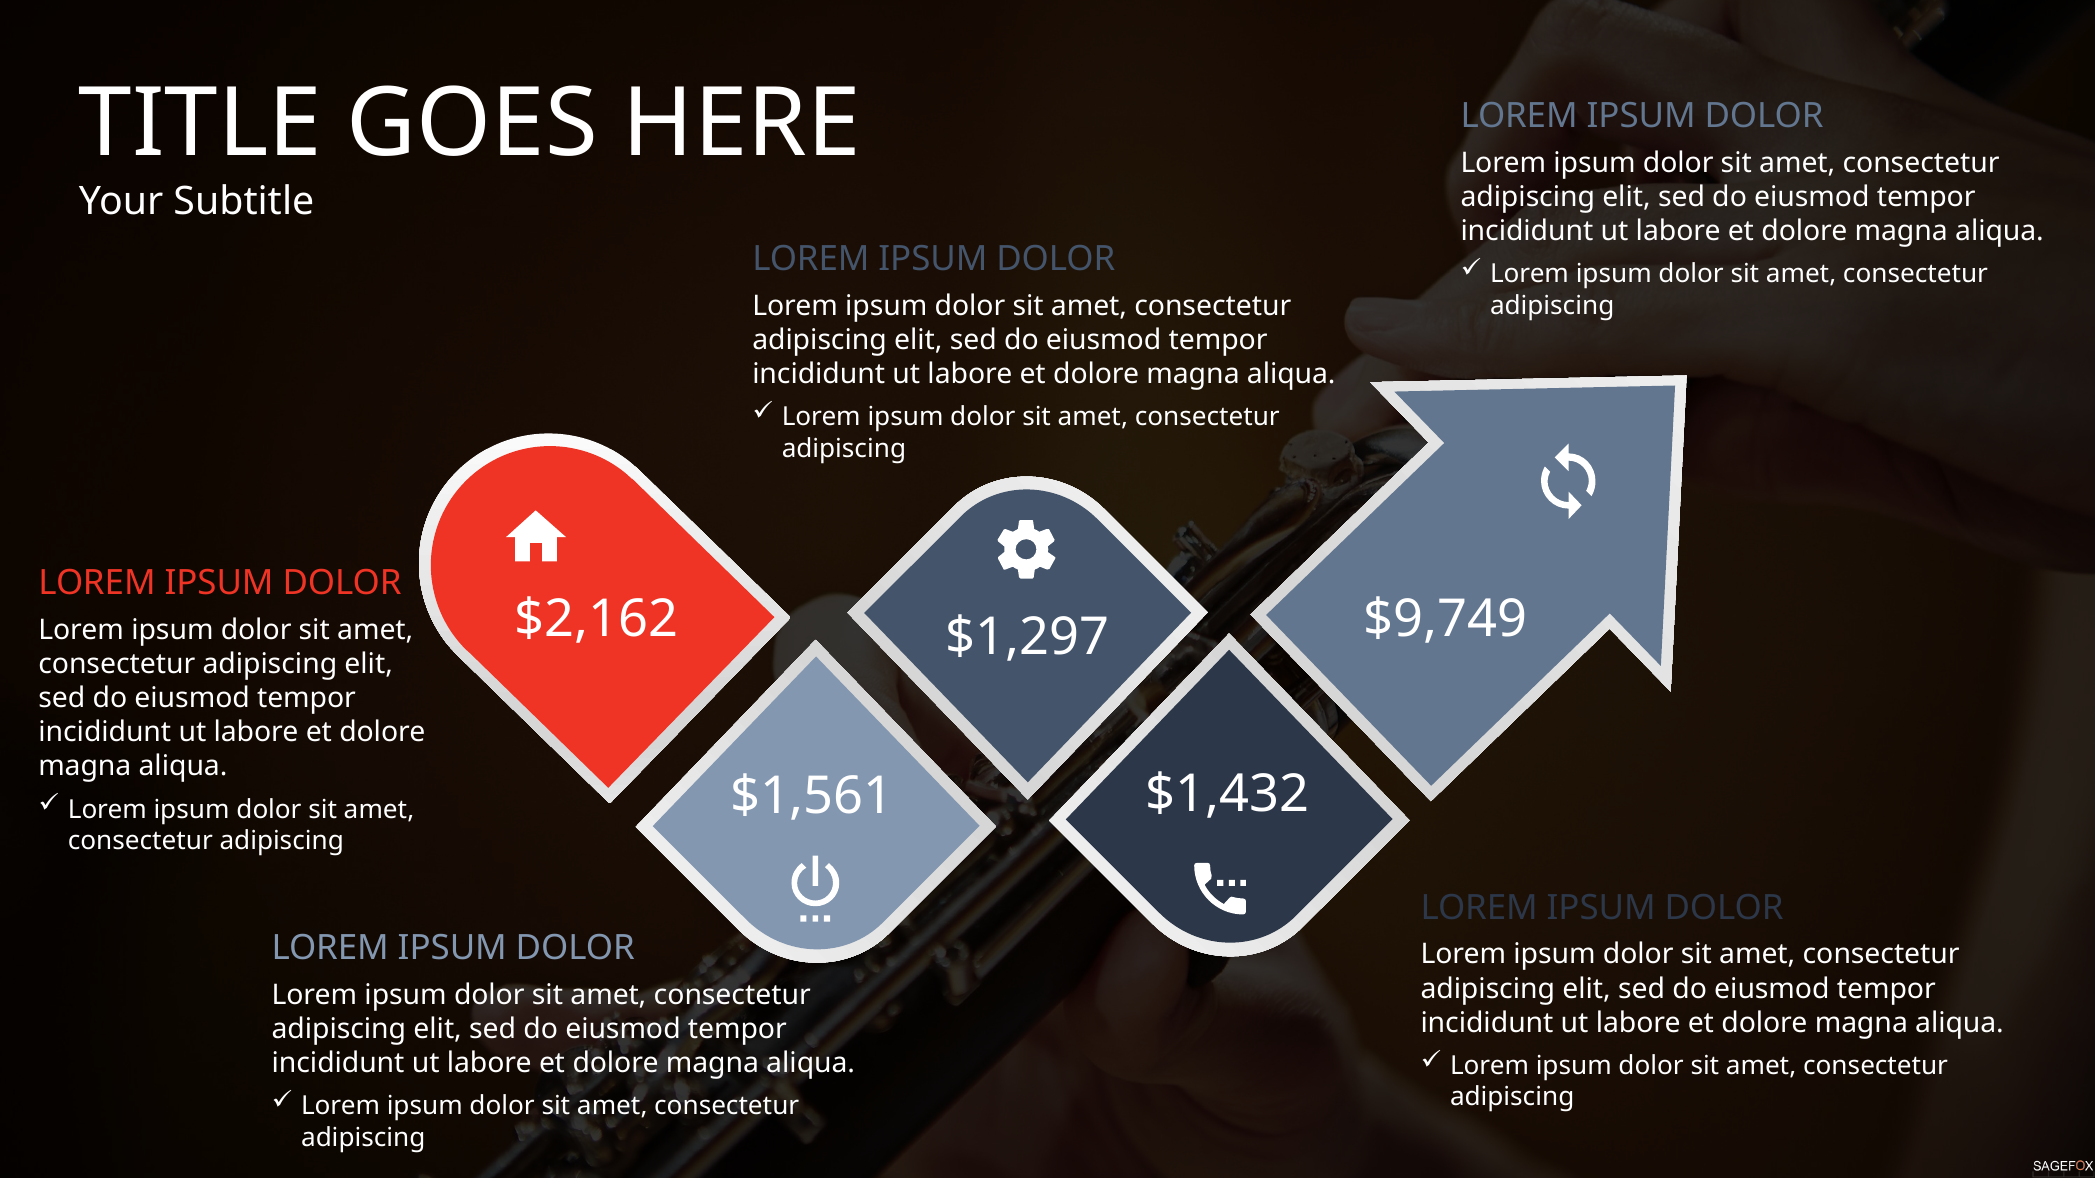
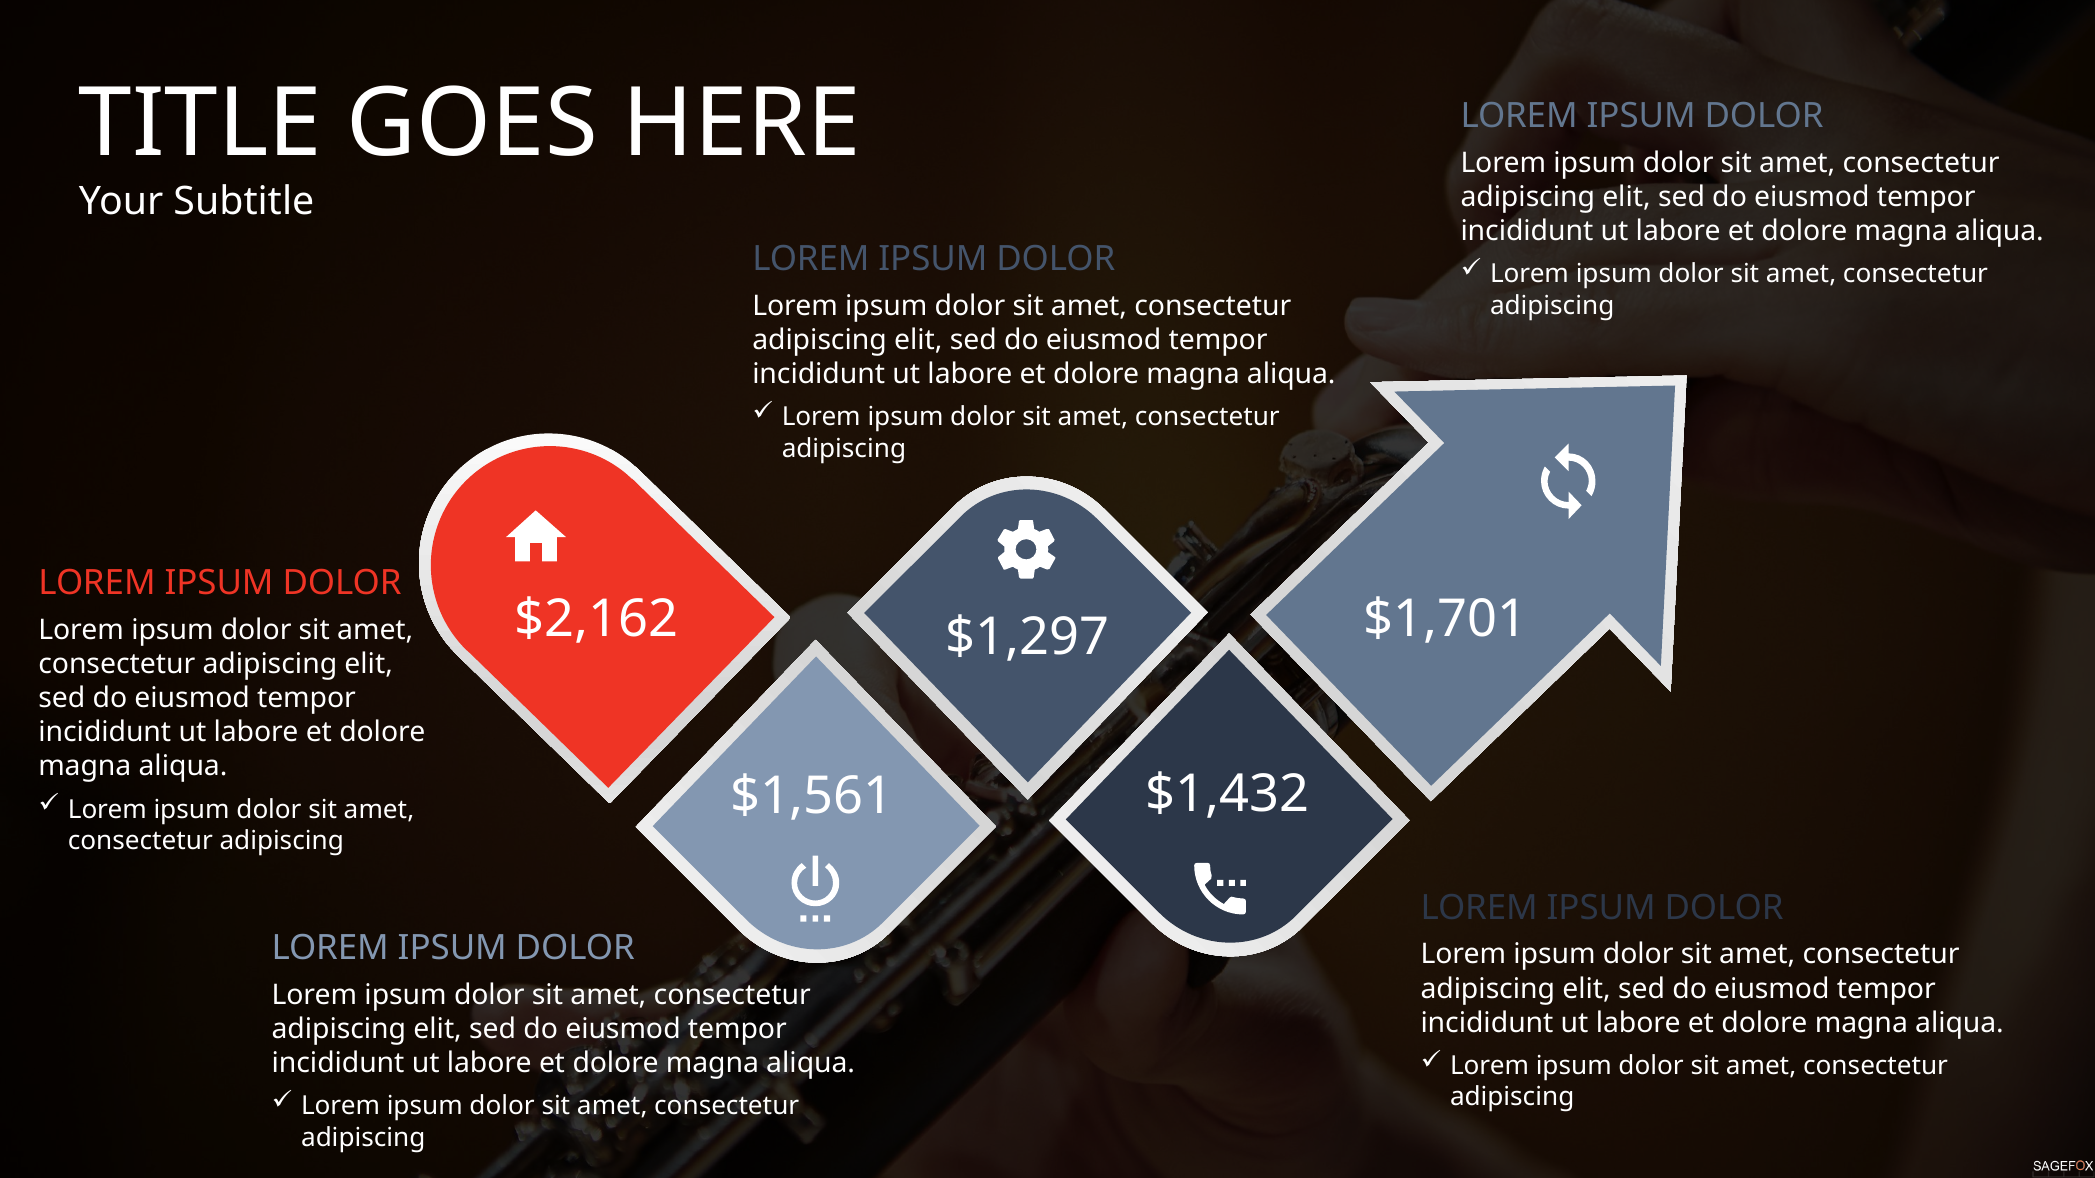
$9,749: $9,749 -> $1,701
